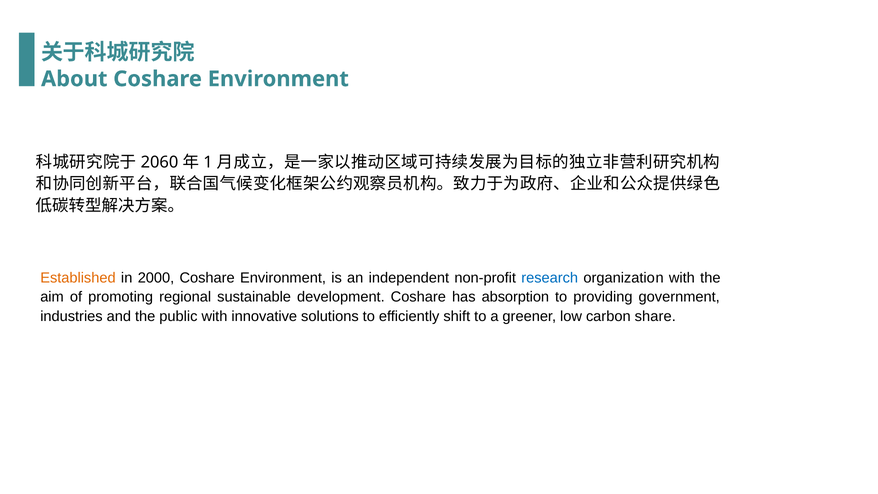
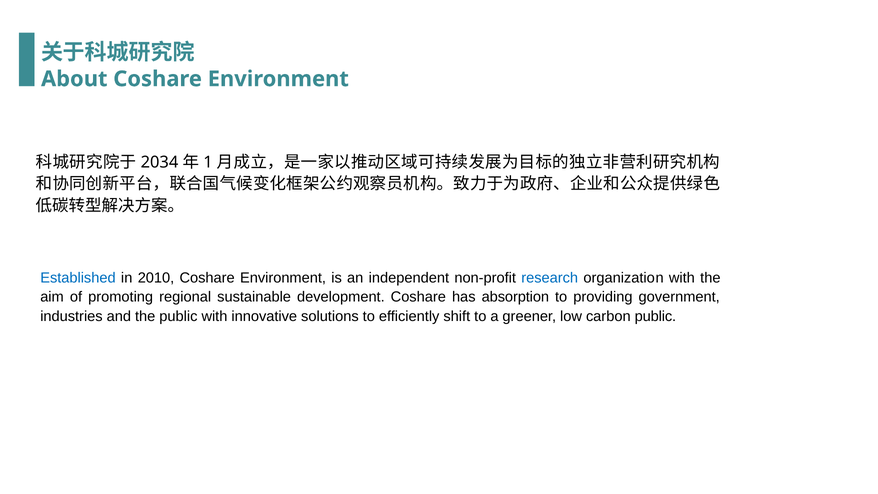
2060: 2060 -> 2034
Established colour: orange -> blue
2000: 2000 -> 2010
carbon share: share -> public
